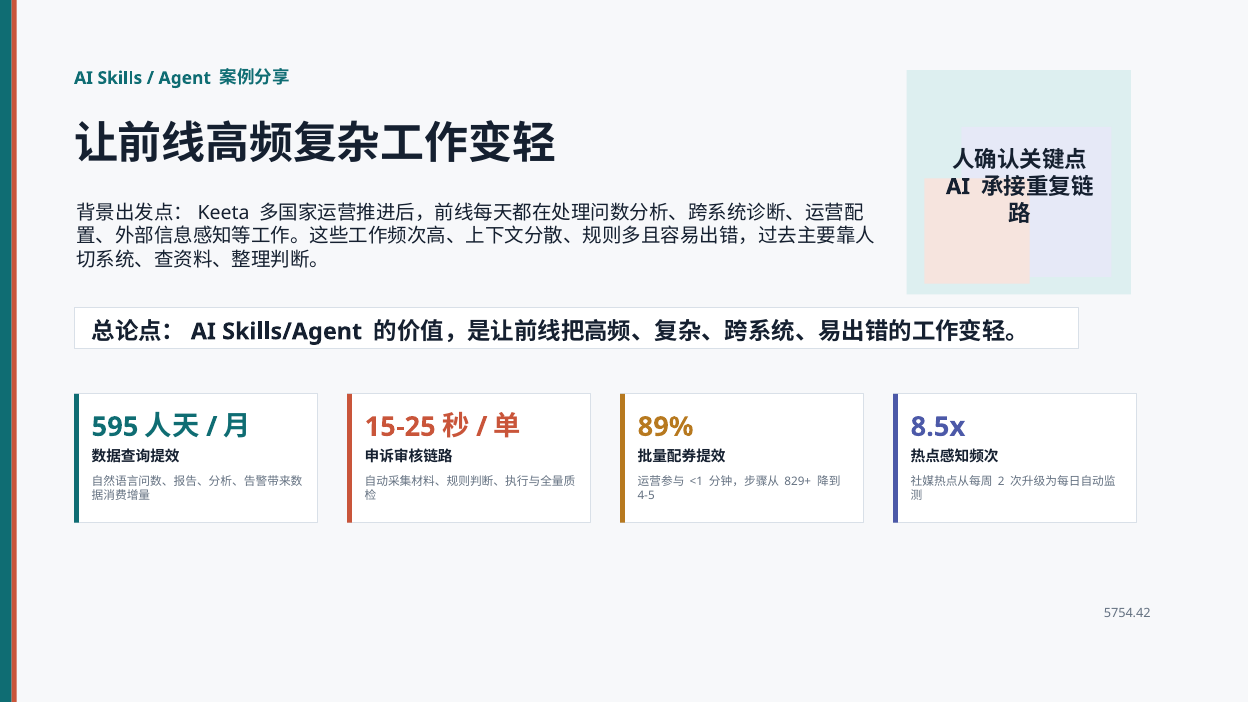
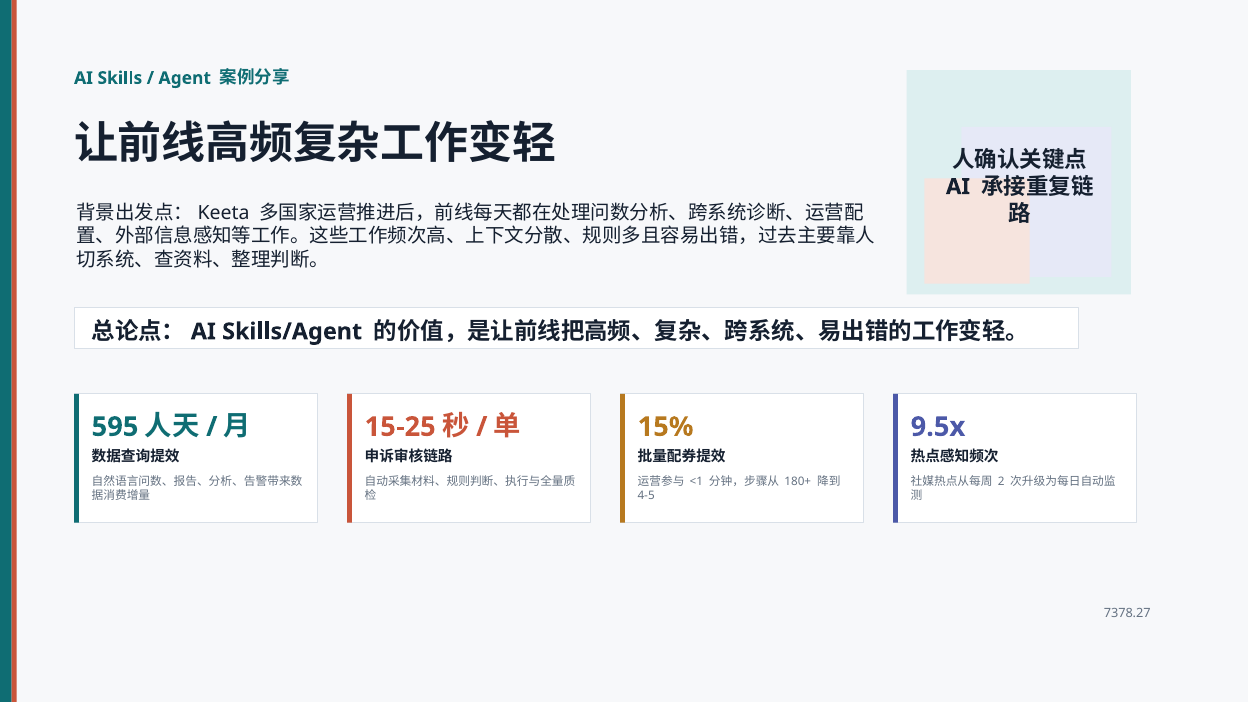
89%: 89% -> 15%
8.5x: 8.5x -> 9.5x
829+: 829+ -> 180+
5754.42: 5754.42 -> 7378.27
